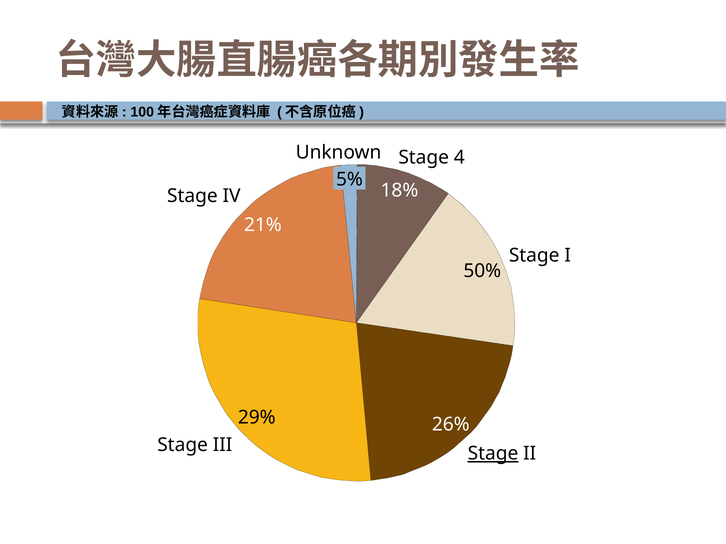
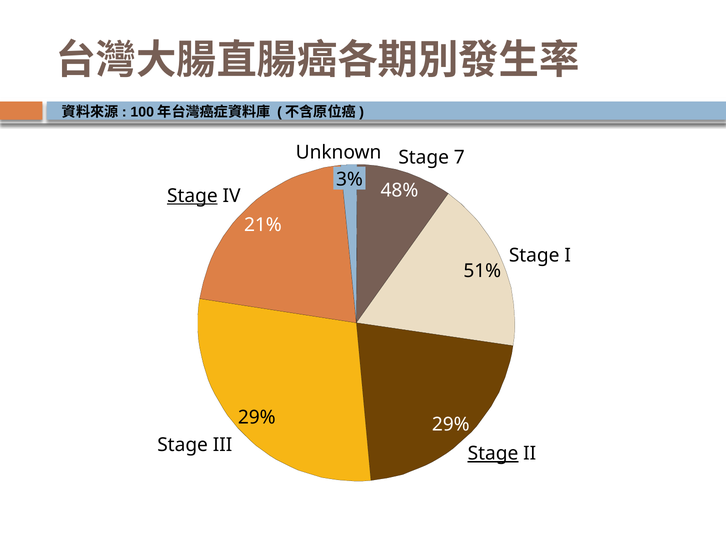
4: 4 -> 7
5%: 5% -> 3%
18%: 18% -> 48%
Stage at (192, 196) underline: none -> present
50%: 50% -> 51%
26% at (451, 425): 26% -> 29%
